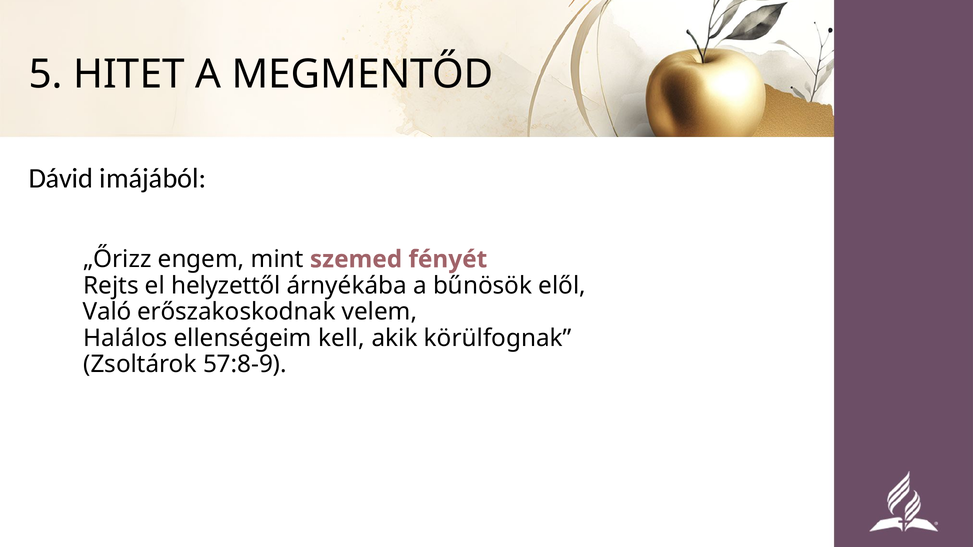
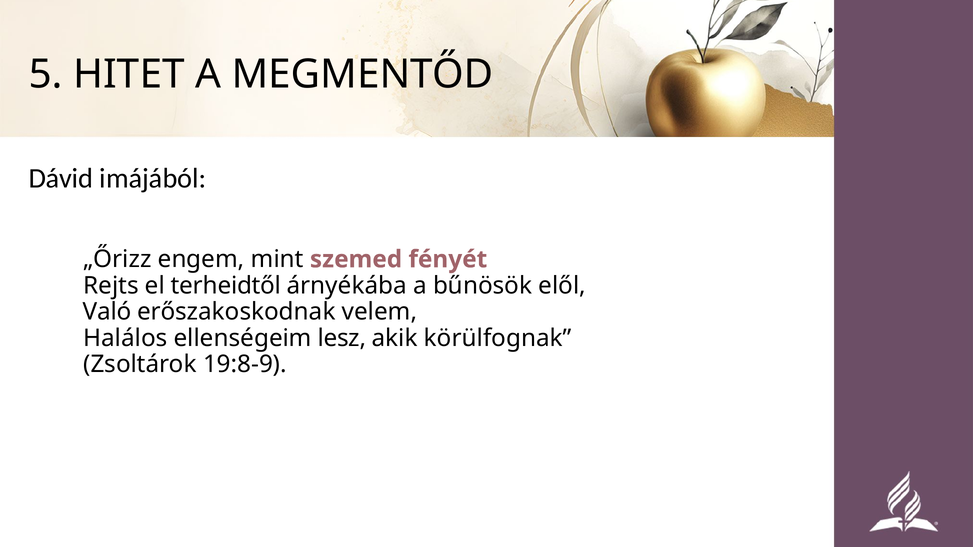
helyzettől: helyzettől -> terheidtől
kell: kell -> lesz
57:8-9: 57:8-9 -> 19:8-9
